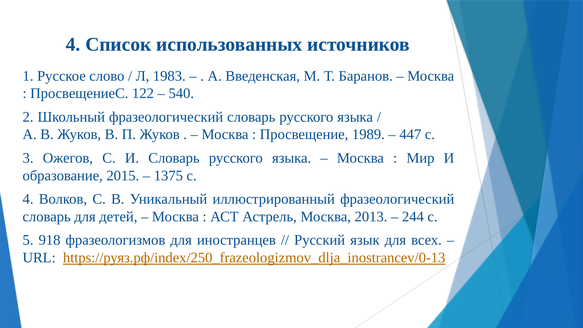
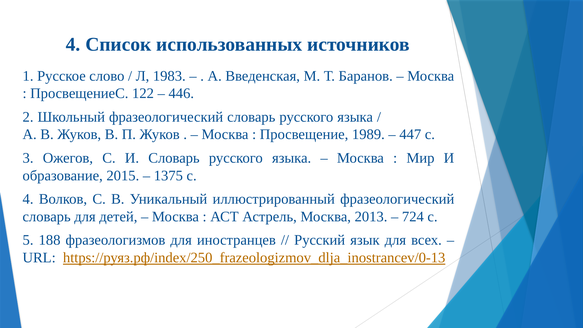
540: 540 -> 446
244: 244 -> 724
918: 918 -> 188
